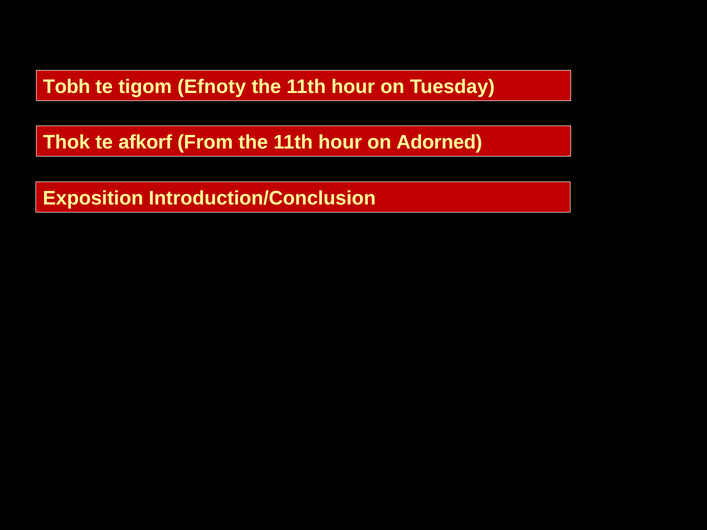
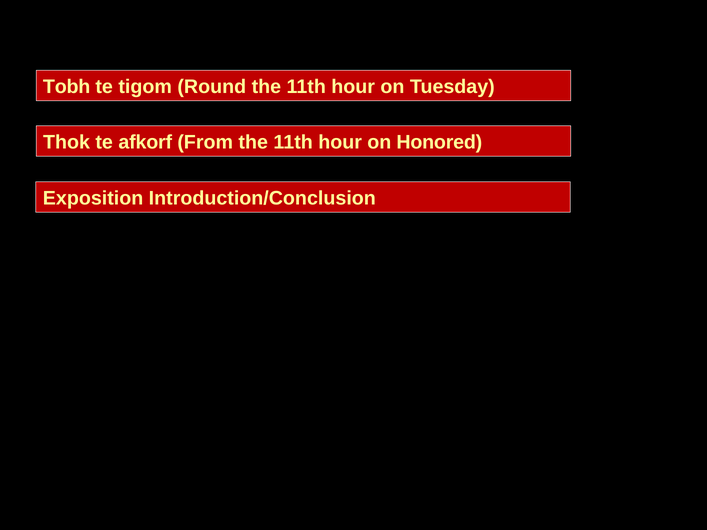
Efnoty: Efnoty -> Round
Adorned: Adorned -> Honored
